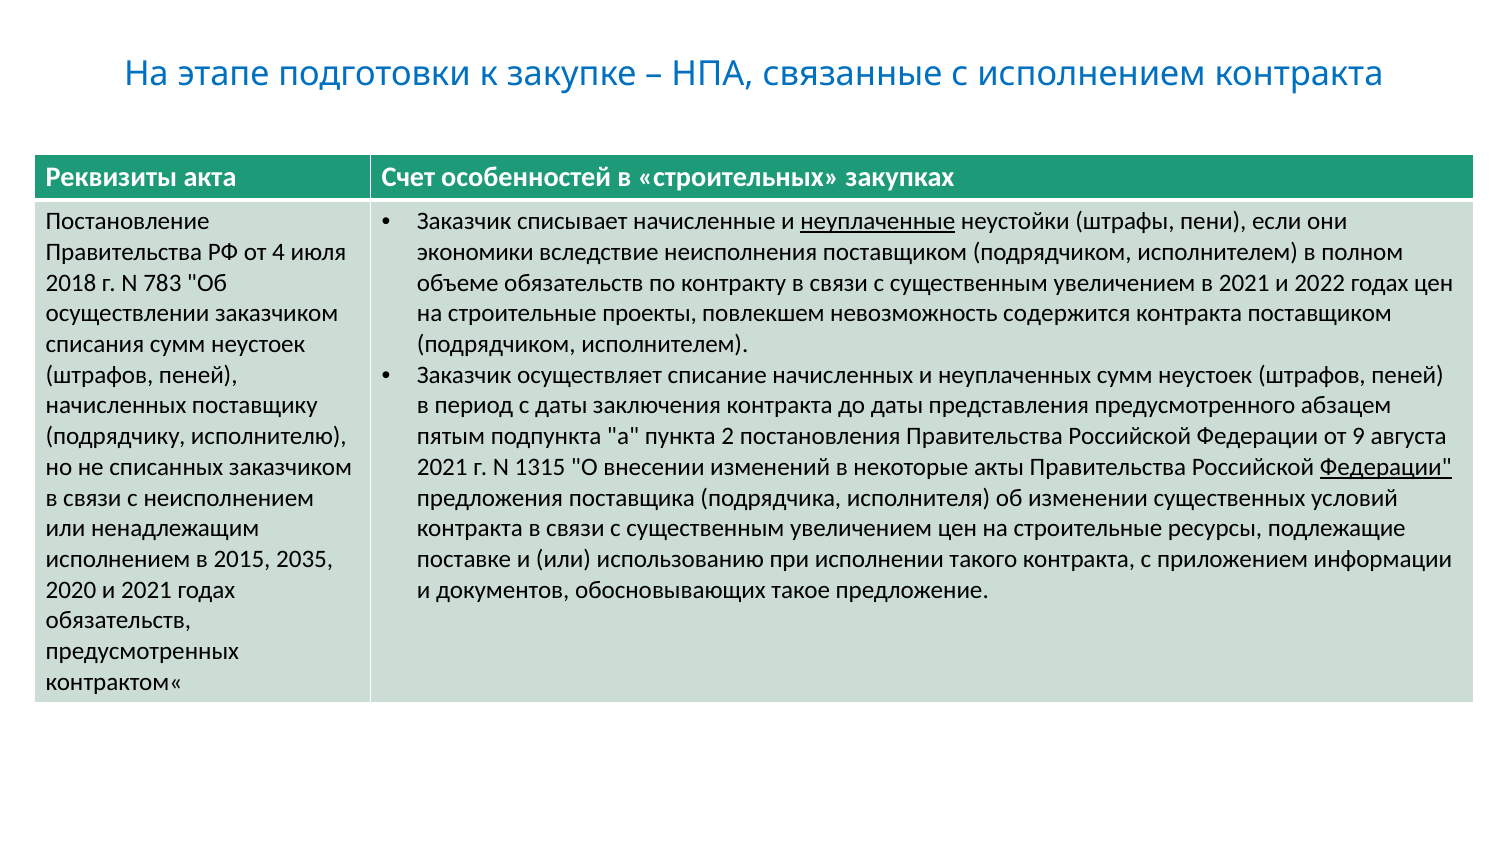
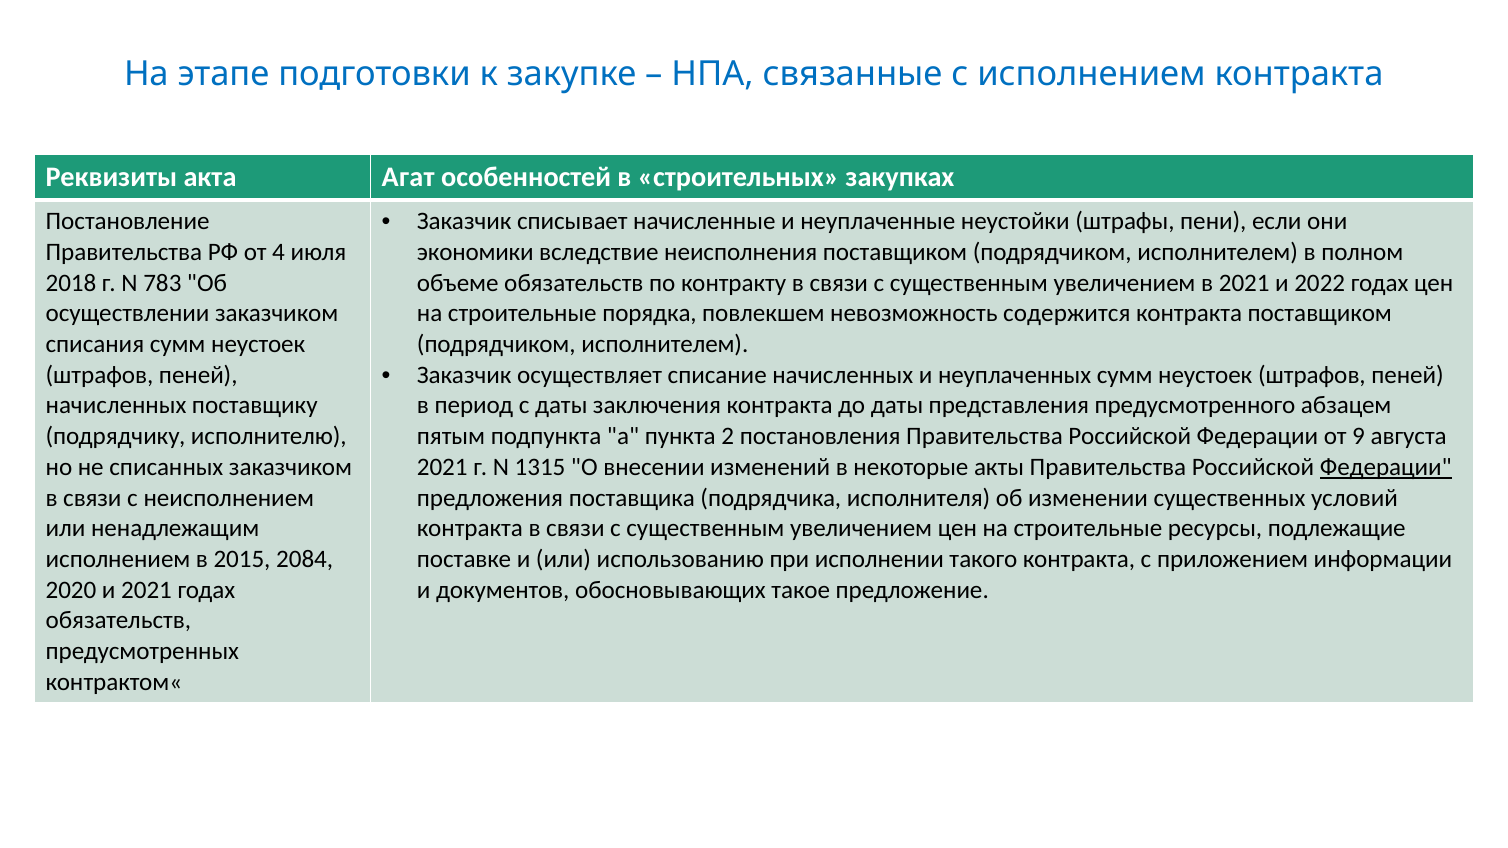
Счет: Счет -> Агат
неуплаченные underline: present -> none
проекты: проекты -> порядка
2035: 2035 -> 2084
